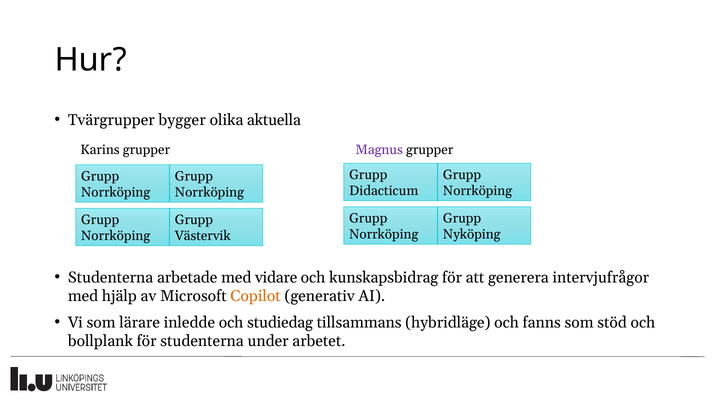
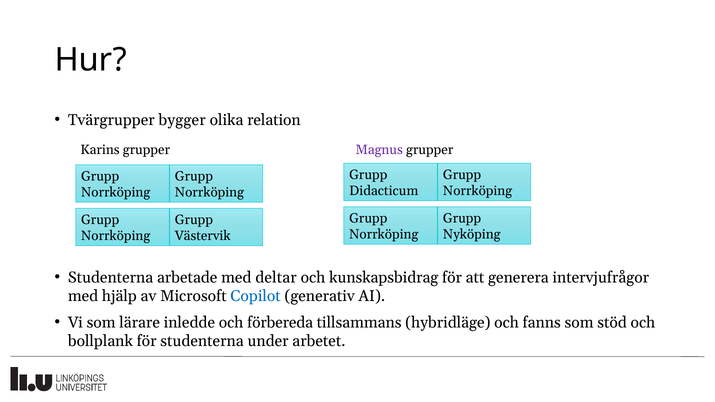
aktuella: aktuella -> relation
vidare: vidare -> deltar
Copilot colour: orange -> blue
studiedag: studiedag -> förbereda
